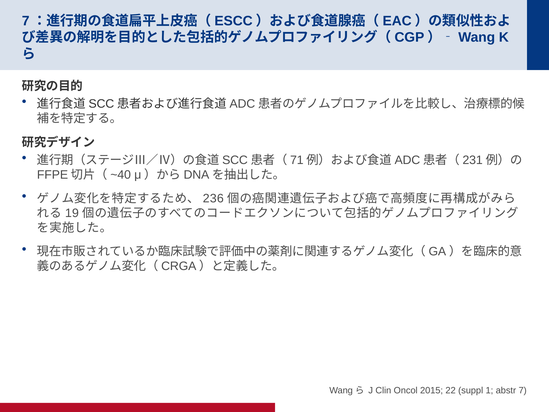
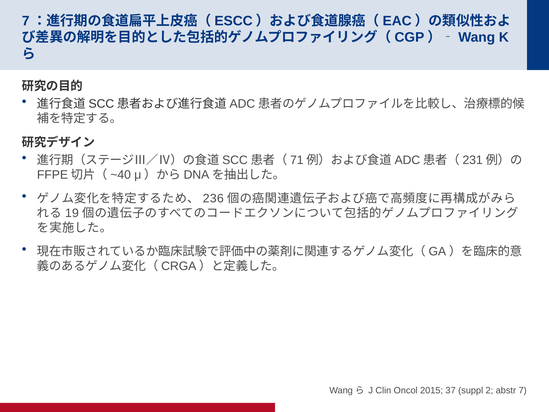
22: 22 -> 37
1: 1 -> 2
